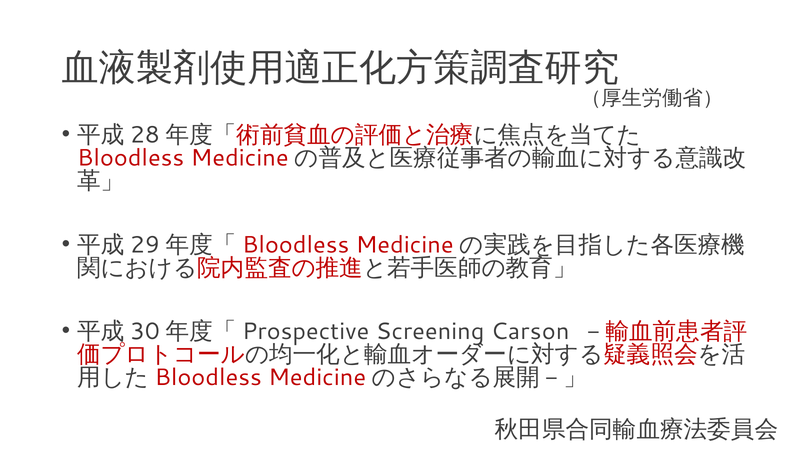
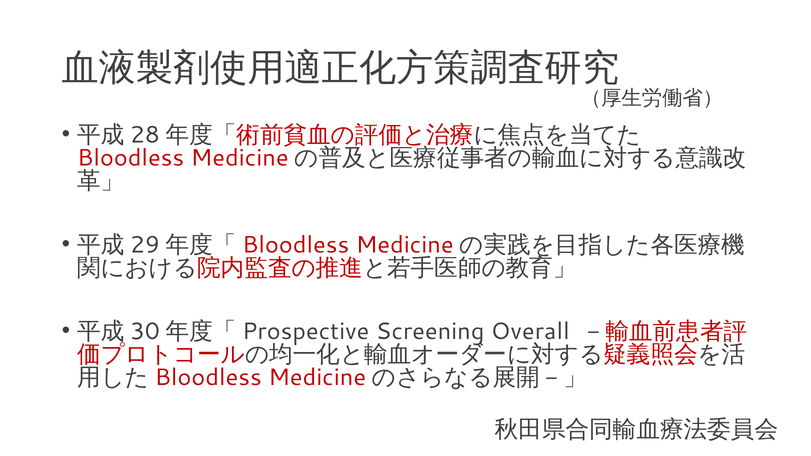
Carson: Carson -> Overall
